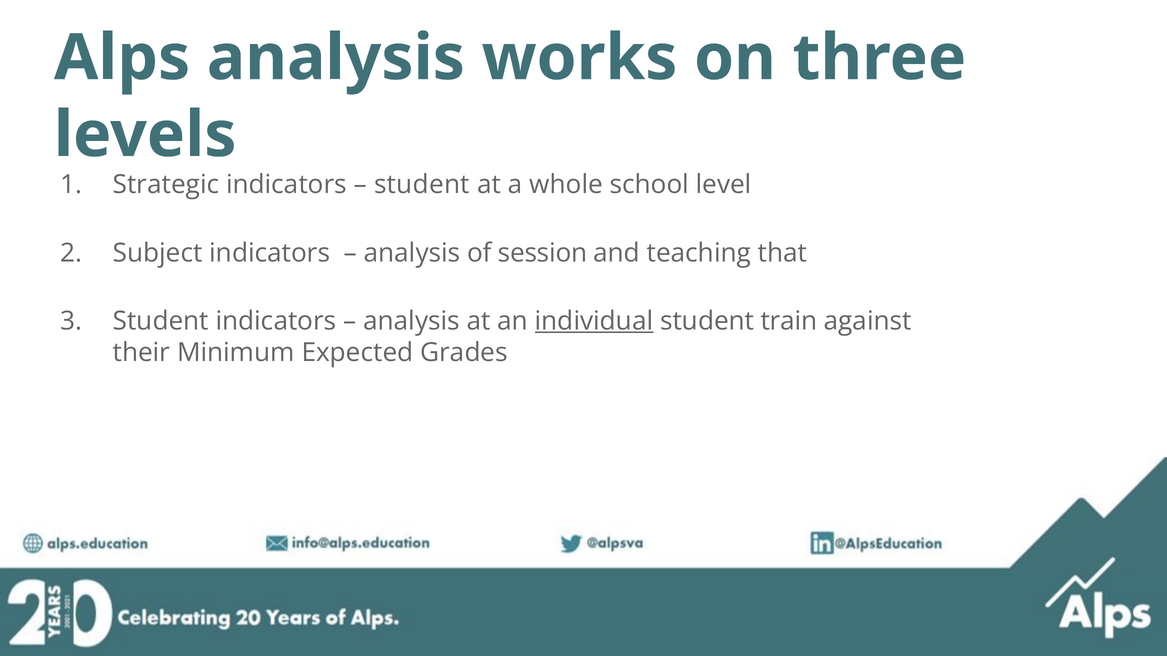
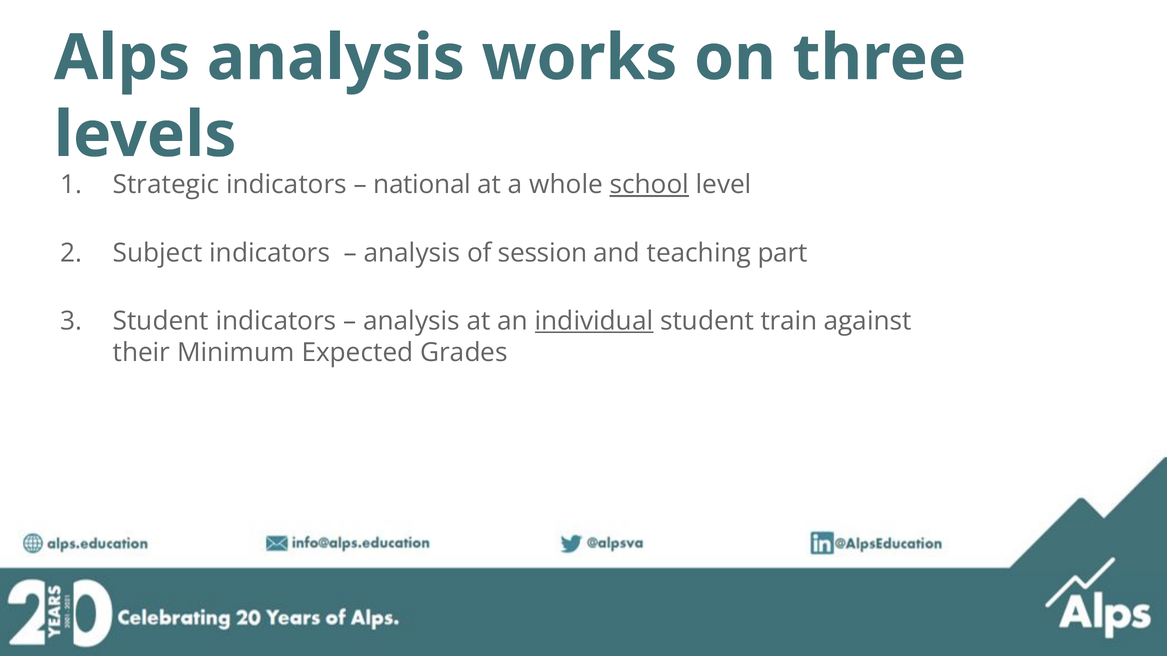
student at (422, 185): student -> national
school underline: none -> present
that: that -> part
